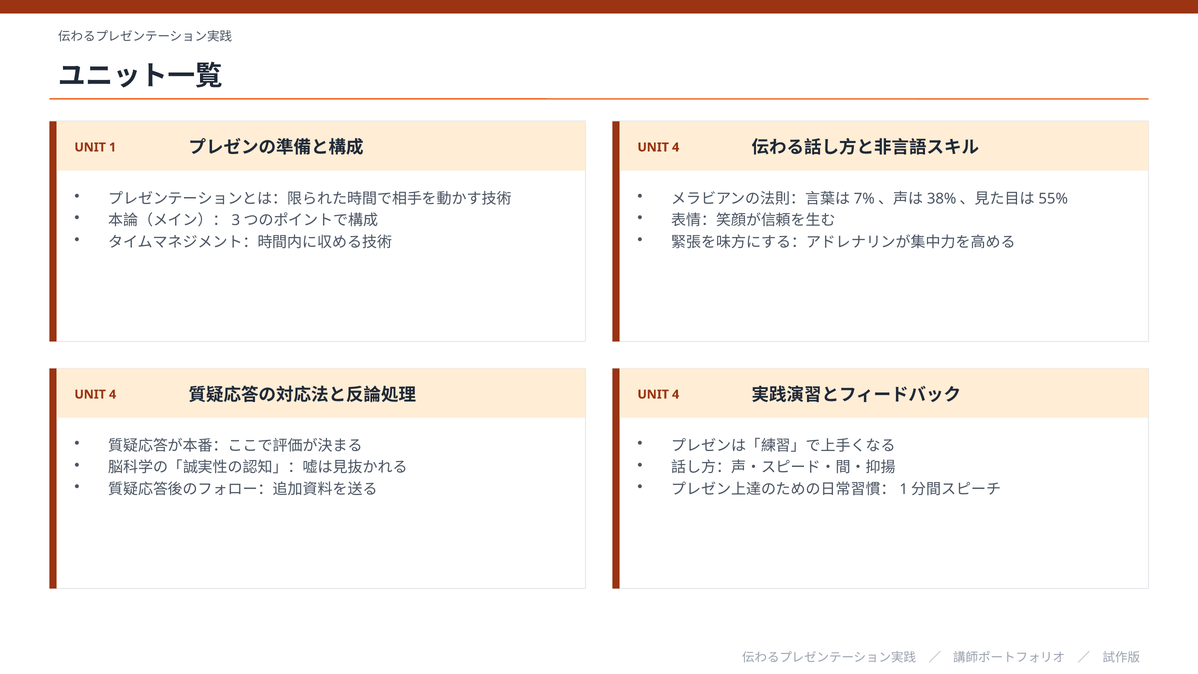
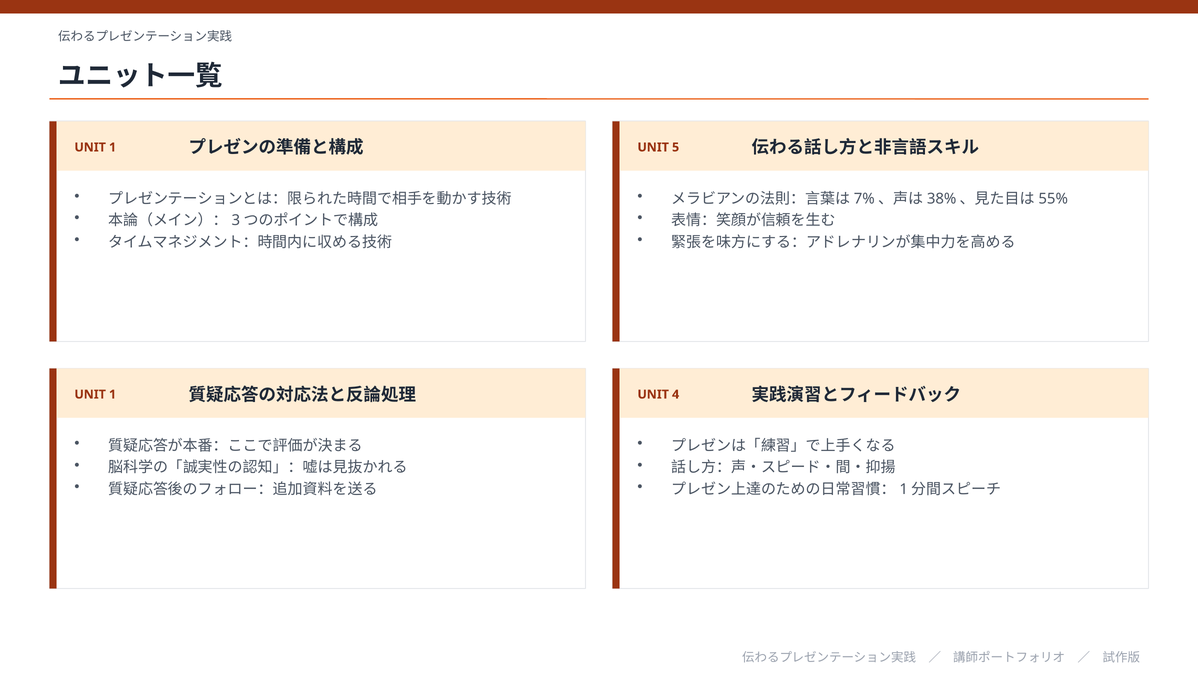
4 at (676, 147): 4 -> 5
4 at (113, 394): 4 -> 1
